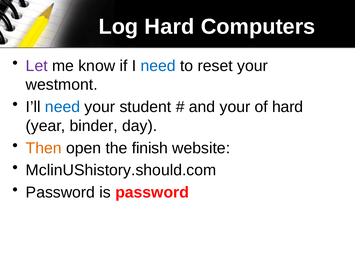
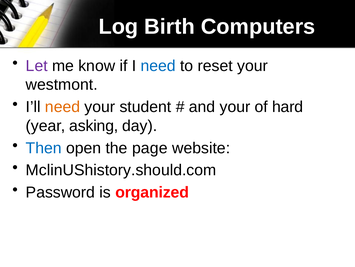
Log Hard: Hard -> Birth
need at (63, 107) colour: blue -> orange
binder: binder -> asking
Then colour: orange -> blue
finish: finish -> page
is password: password -> organized
